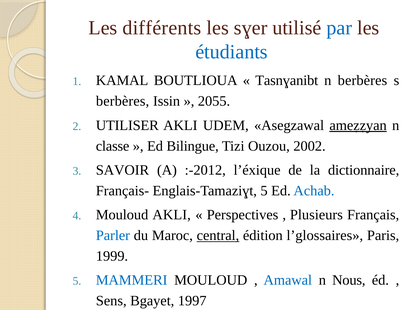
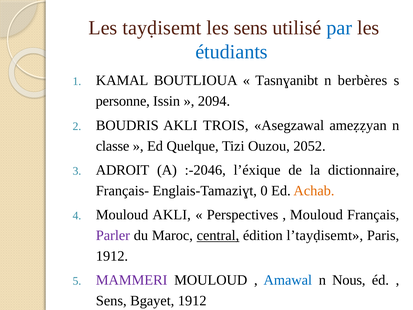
différents: différents -> tayḍisemt
les sɣer: sɣer -> sens
berbères at (123, 101): berbères -> personne
2055: 2055 -> 2094
UTILISER: UTILISER -> BOUDRIS
UDEM: UDEM -> TROIS
ameẓẓyan underline: present -> none
Bilingue: Bilingue -> Quelque
2002: 2002 -> 2052
SAVOIR: SAVOIR -> ADROIT
:-2012: :-2012 -> :-2046
Englais-Tamaziɣt 5: 5 -> 0
Achab colour: blue -> orange
Plusieurs at (316, 215): Plusieurs -> Mouloud
Parler colour: blue -> purple
l’glossaires: l’glossaires -> l’tayḍisemt
1999 at (112, 256): 1999 -> 1912
MAMMERI colour: blue -> purple
Bgayet 1997: 1997 -> 1912
